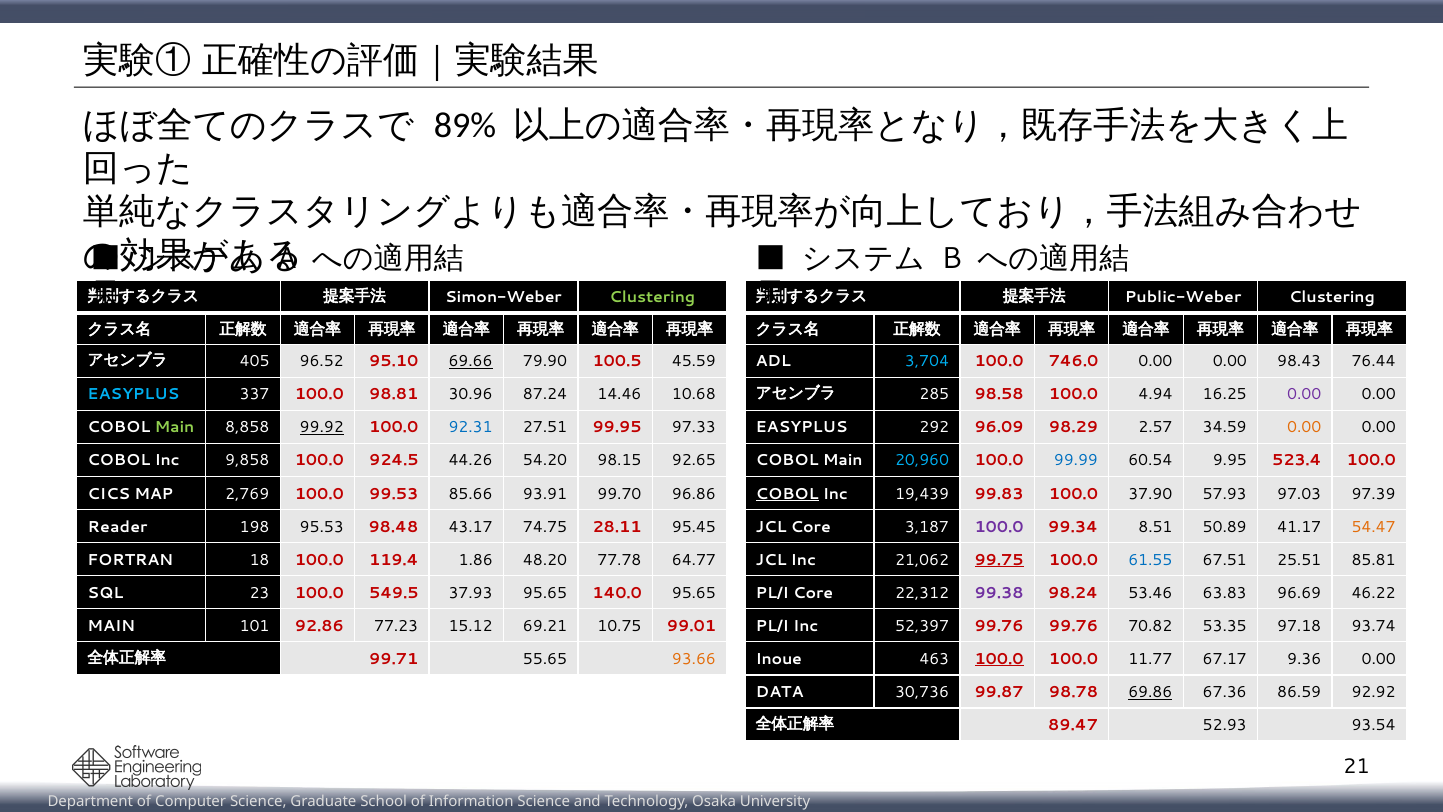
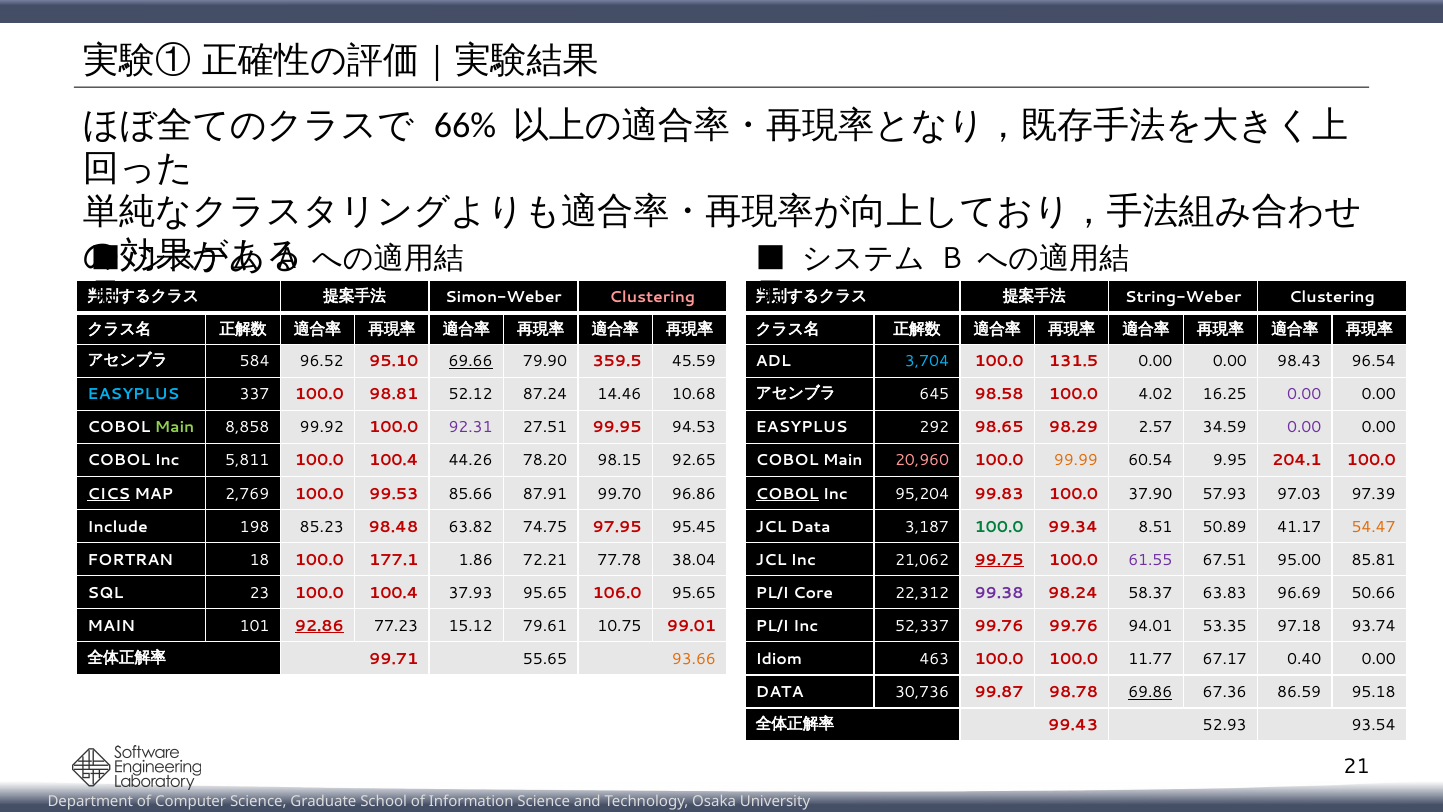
89%: 89% -> 66%
Clustering at (652, 298) colour: light green -> pink
Public-Weber: Public-Weber -> String-Weber
405: 405 -> 584
100.5: 100.5 -> 359.5
746.0: 746.0 -> 131.5
76.44: 76.44 -> 96.54
285: 285 -> 645
4.94: 4.94 -> 4.02
30.96: 30.96 -> 52.12
99.92 underline: present -> none
92.31 colour: blue -> purple
97.33: 97.33 -> 94.53
96.09: 96.09 -> 98.65
0.00 at (1304, 427) colour: orange -> purple
9,858: 9,858 -> 5,811
924.5 at (394, 461): 924.5 -> 100.4
54.20: 54.20 -> 78.20
20,960 colour: light blue -> pink
99.99 colour: blue -> orange
523.4: 523.4 -> 204.1
CICS underline: none -> present
93.91: 93.91 -> 87.91
19,439: 19,439 -> 95,204
Reader: Reader -> Include
95.53: 95.53 -> 85.23
43.17: 43.17 -> 63.82
28.11: 28.11 -> 97.95
JCL Core: Core -> Data
100.0 at (999, 527) colour: purple -> green
119.4: 119.4 -> 177.1
48.20: 48.20 -> 72.21
64.77: 64.77 -> 38.04
61.55 colour: blue -> purple
25.51: 25.51 -> 95.00
23 100.0 549.5: 549.5 -> 100.4
140.0: 140.0 -> 106.0
53.46: 53.46 -> 58.37
46.22: 46.22 -> 50.66
92.86 underline: none -> present
69.21: 69.21 -> 79.61
52,397: 52,397 -> 52,337
70.82: 70.82 -> 94.01
Inoue: Inoue -> Idiom
100.0 at (999, 659) underline: present -> none
9.36: 9.36 -> 0.40
92.92: 92.92 -> 95.18
89.47: 89.47 -> 99.43
